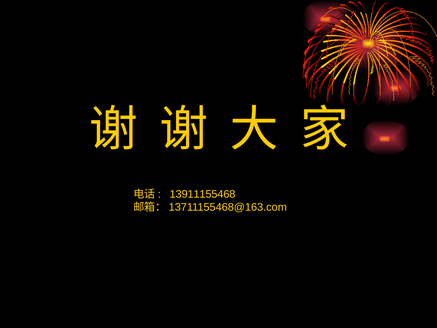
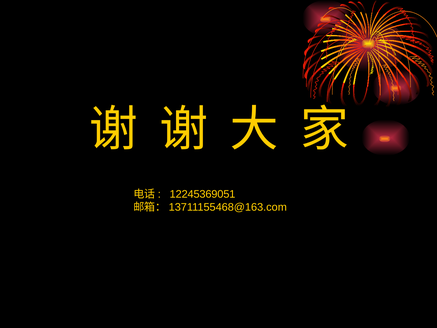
13911155468: 13911155468 -> 12245369051
